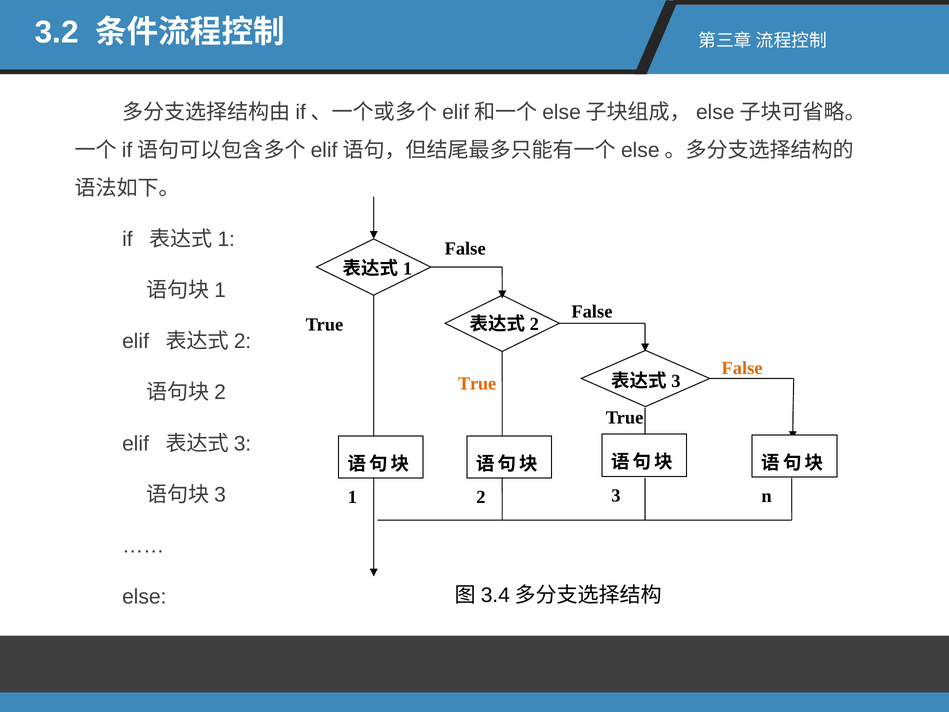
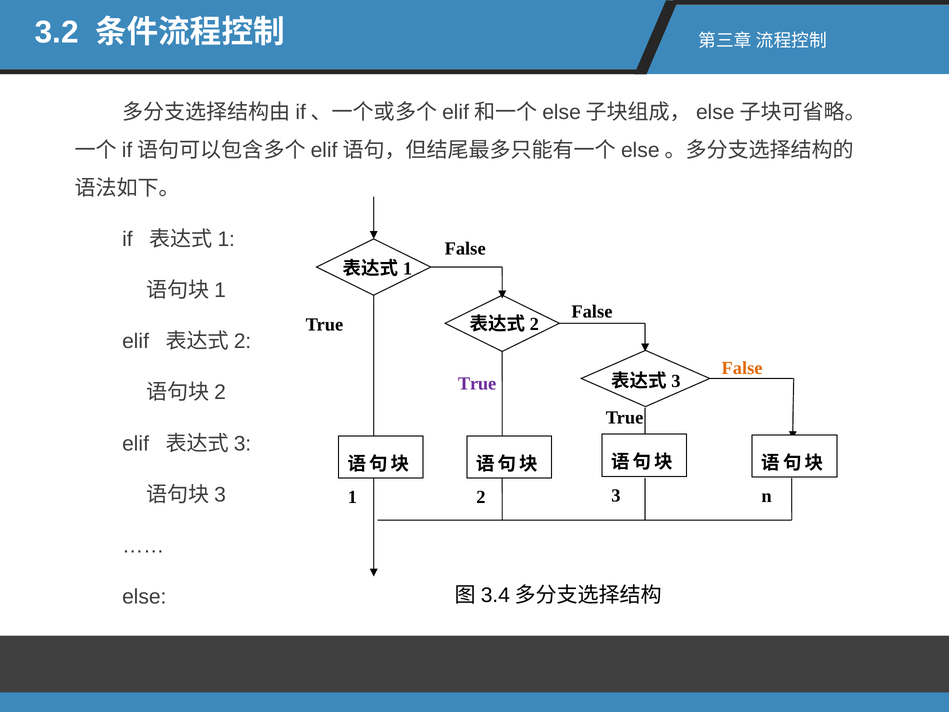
True at (477, 384) colour: orange -> purple
